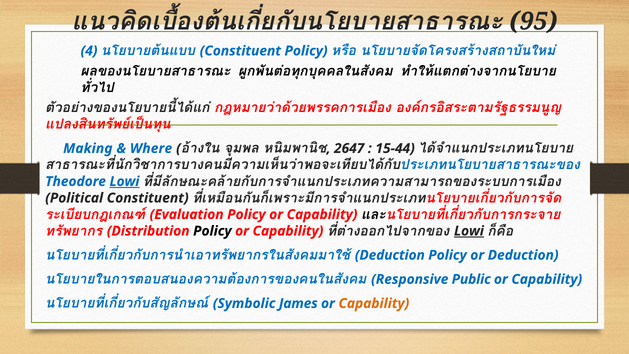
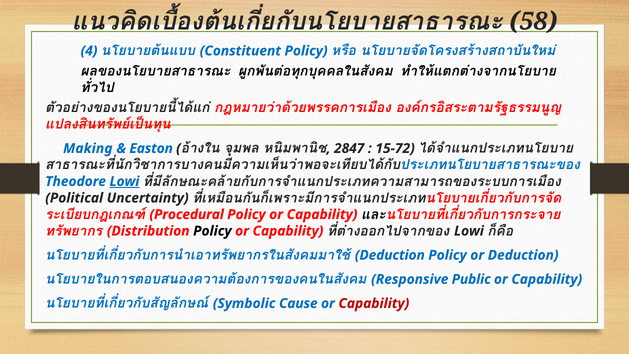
95: 95 -> 58
Where: Where -> Easton
2647: 2647 -> 2847
15-44: 15-44 -> 15-72
Political Constituent: Constituent -> Uncertainty
Evaluation: Evaluation -> Procedural
Lowi at (469, 231) underline: present -> none
James: James -> Cause
Capability at (374, 303) colour: orange -> red
